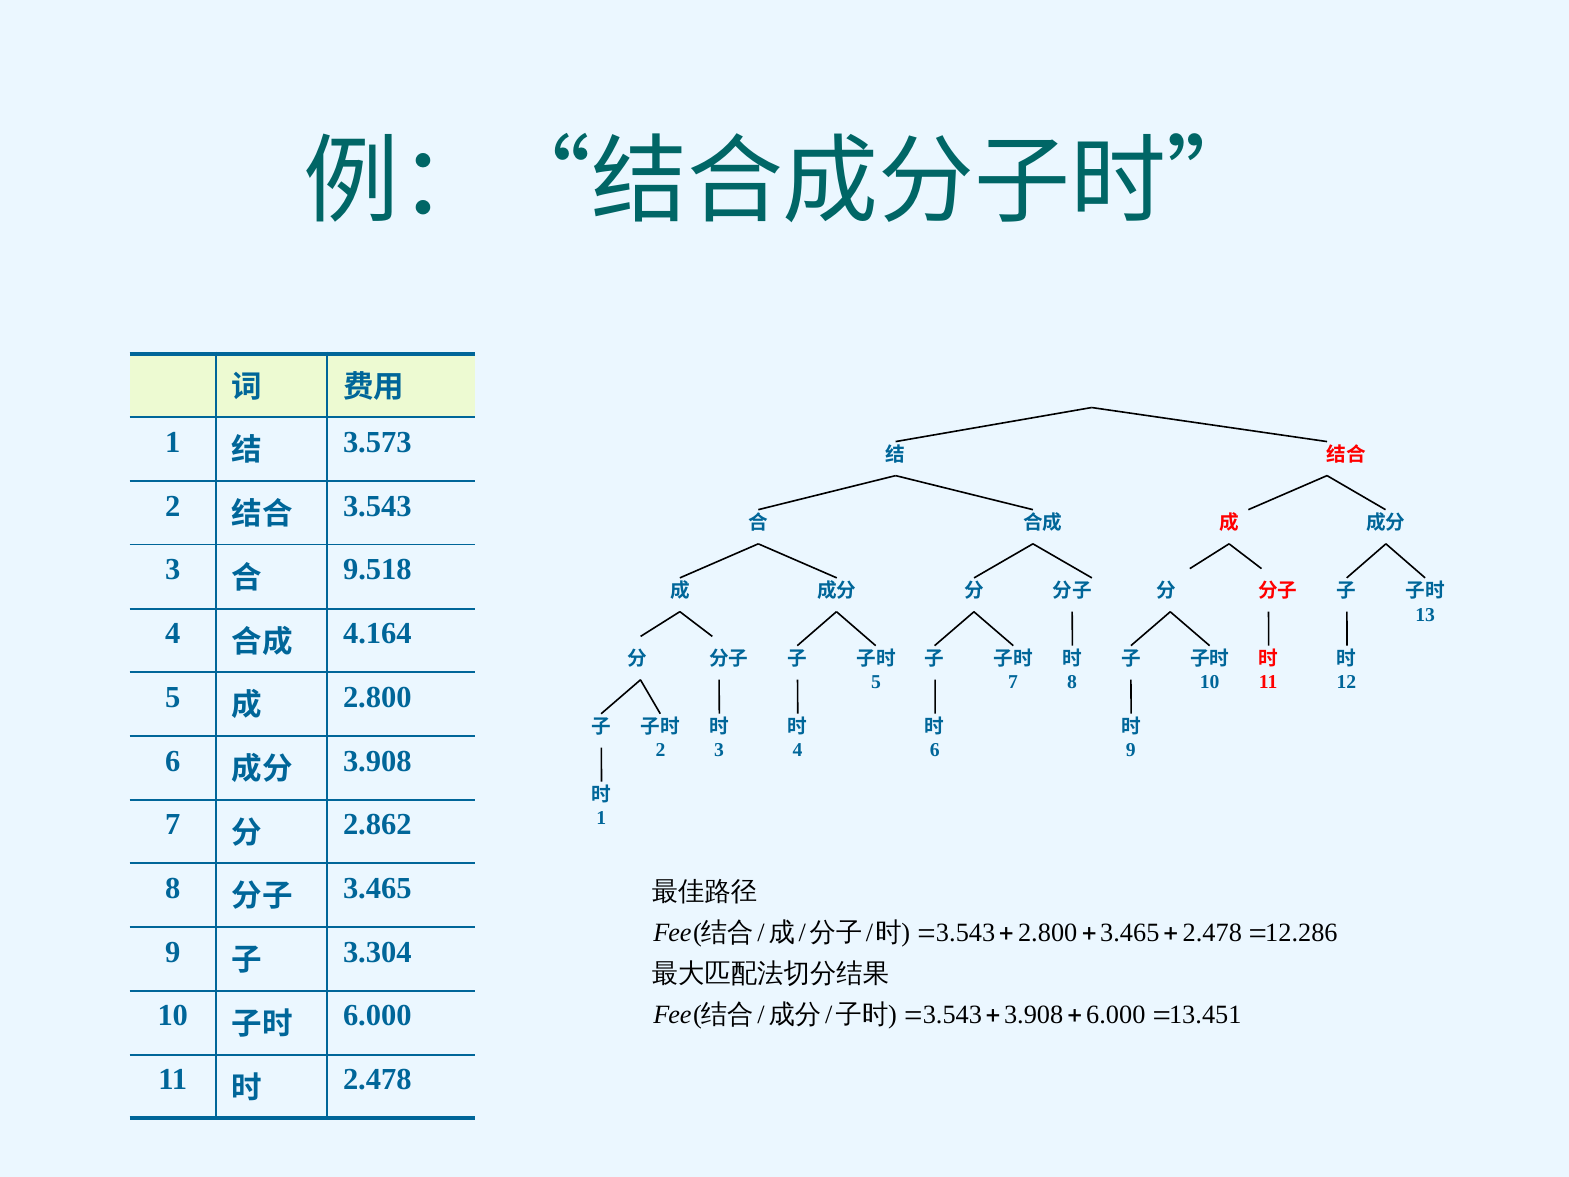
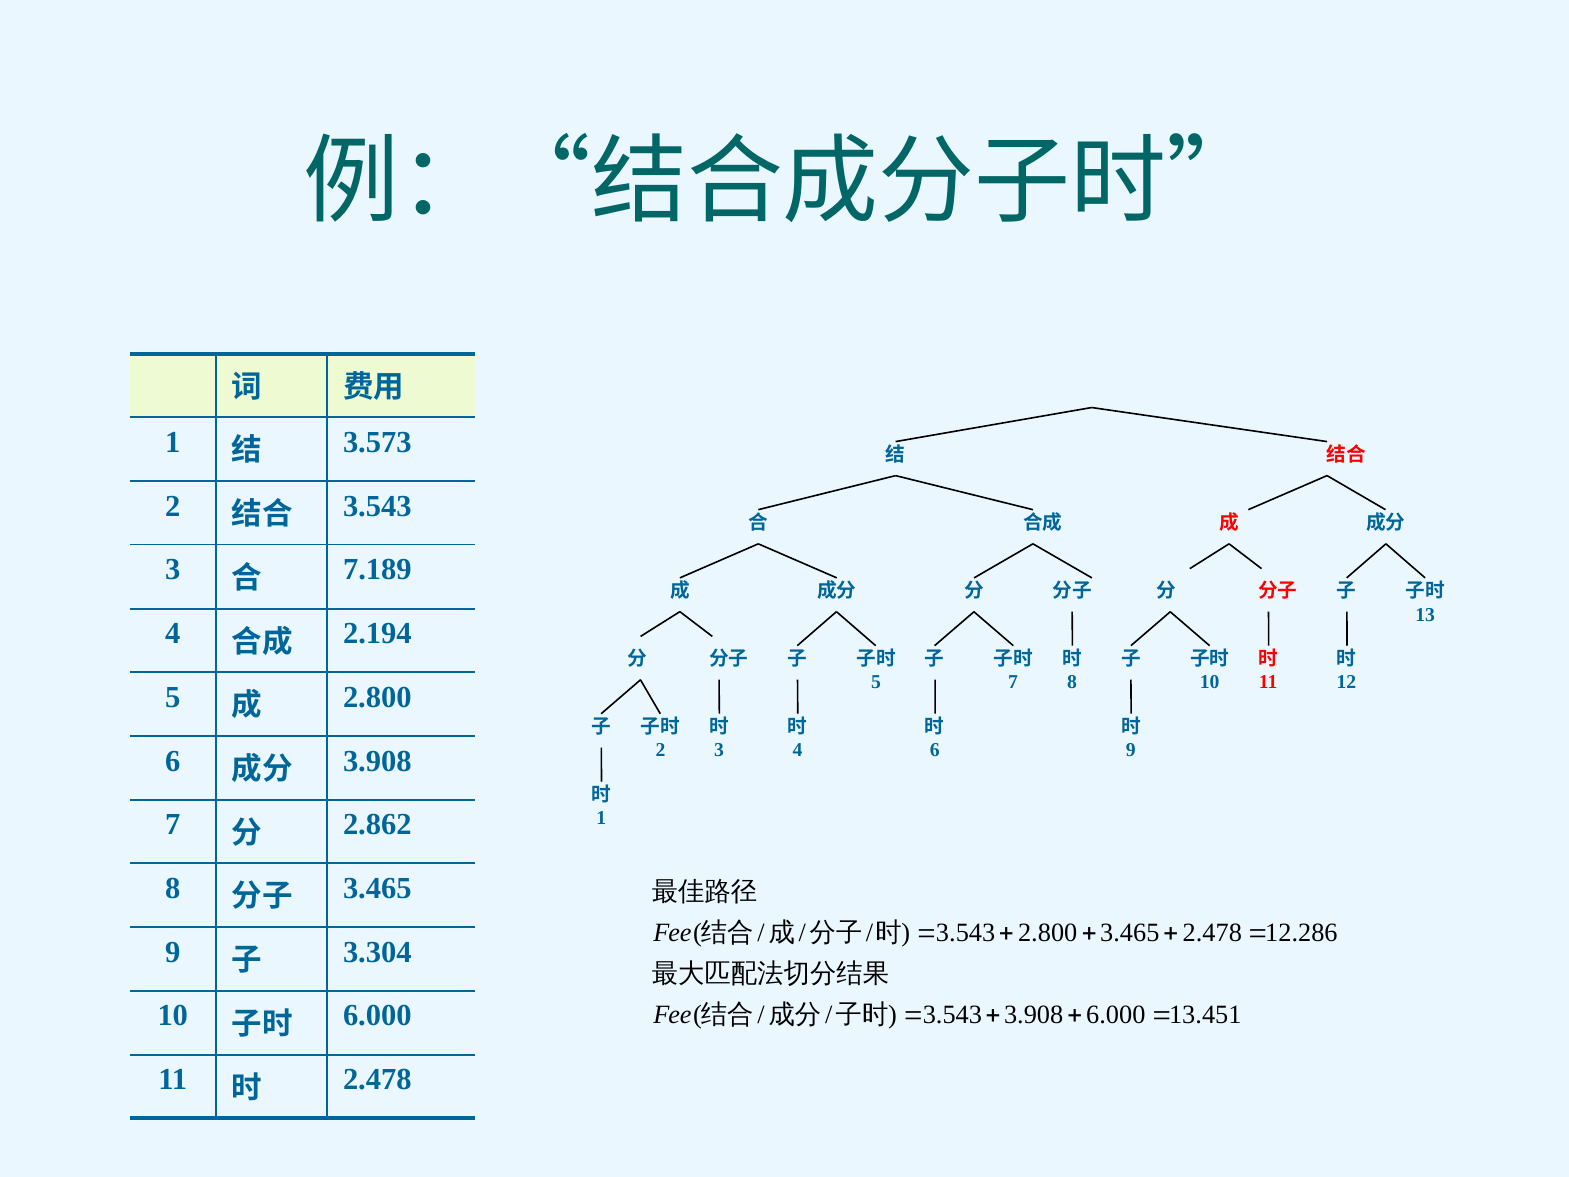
9.518: 9.518 -> 7.189
4.164: 4.164 -> 2.194
